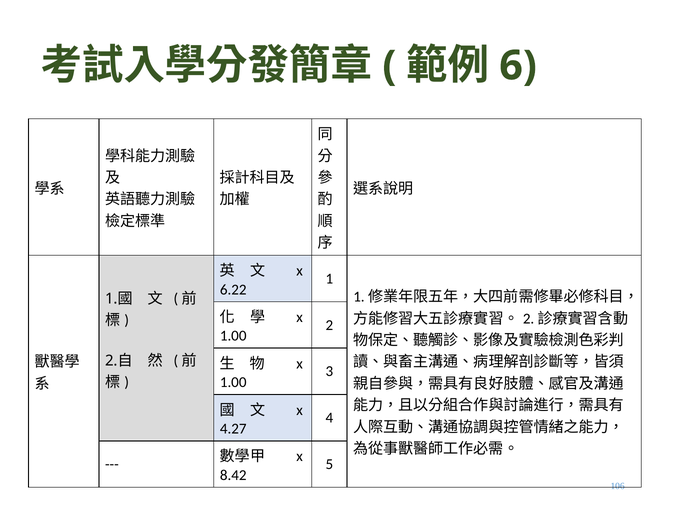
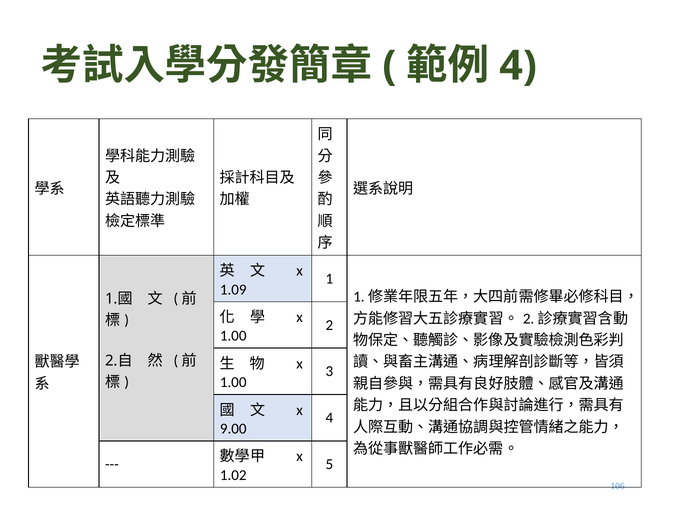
6 at (518, 66): 6 -> 4
6.22: 6.22 -> 1.09
4.27: 4.27 -> 9.00
8.42: 8.42 -> 1.02
